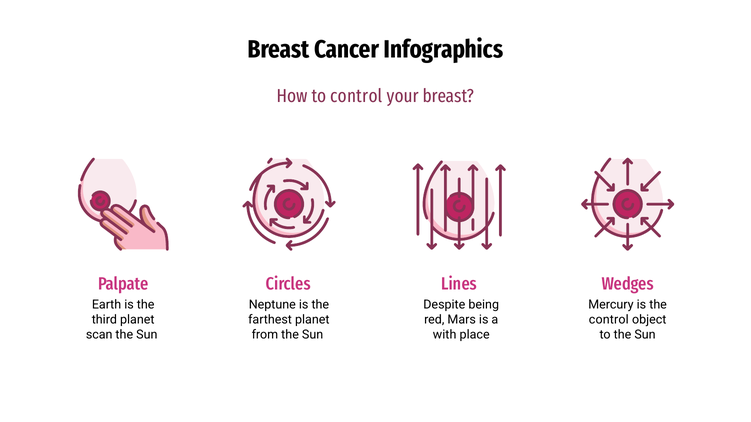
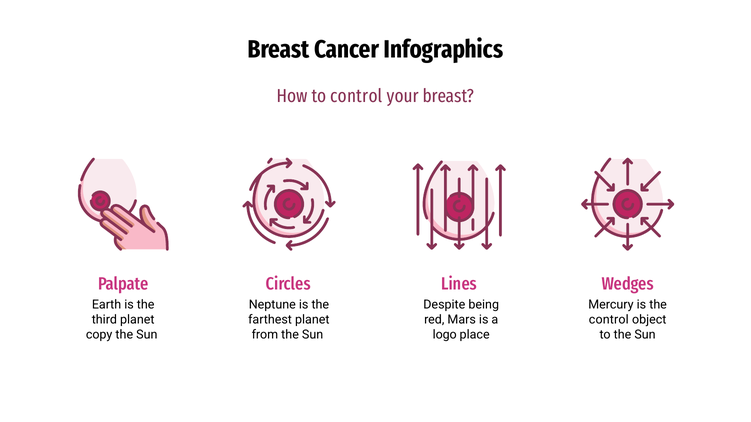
scan: scan -> copy
with: with -> logo
